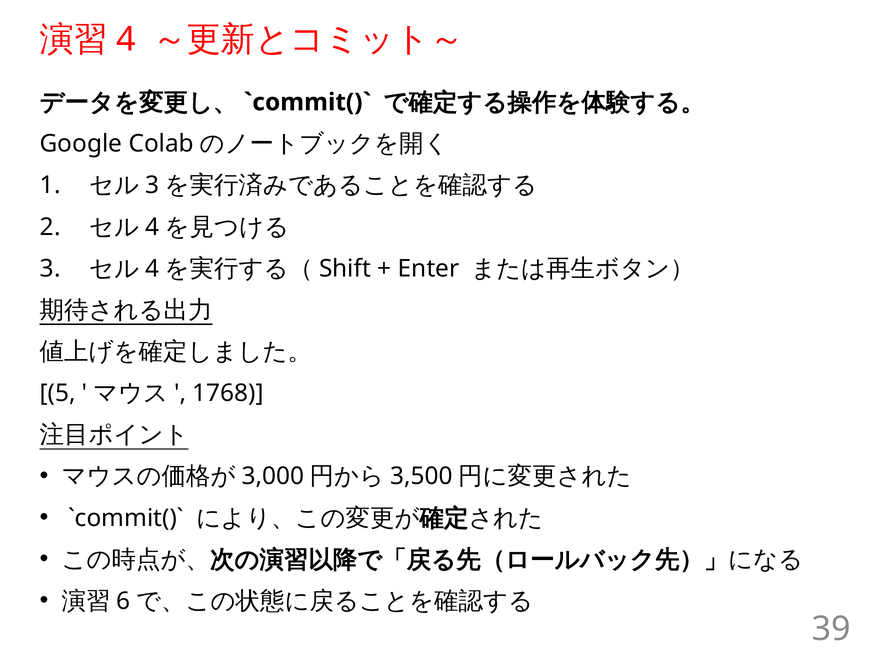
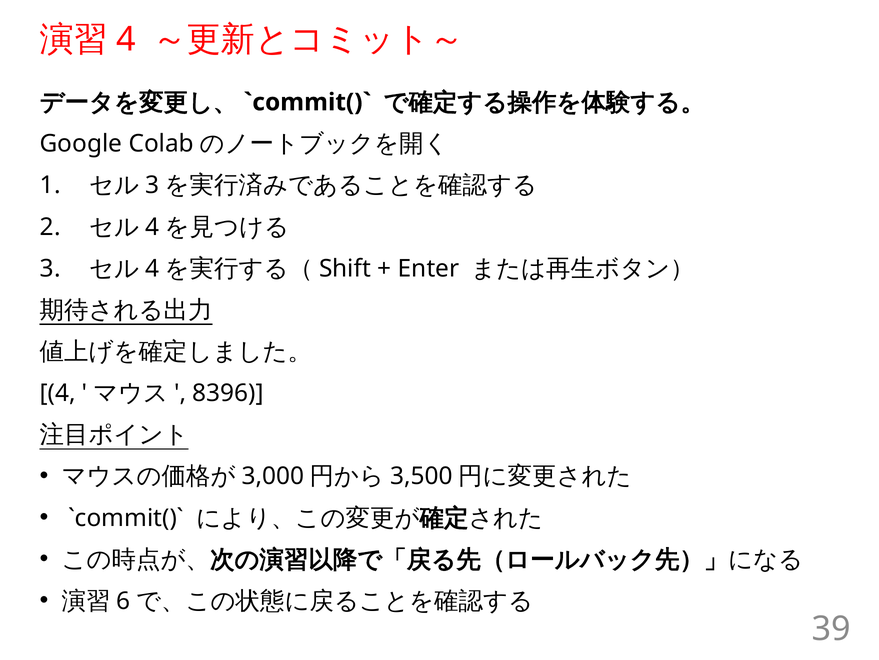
5 at (58, 393): 5 -> 4
1768: 1768 -> 8396
